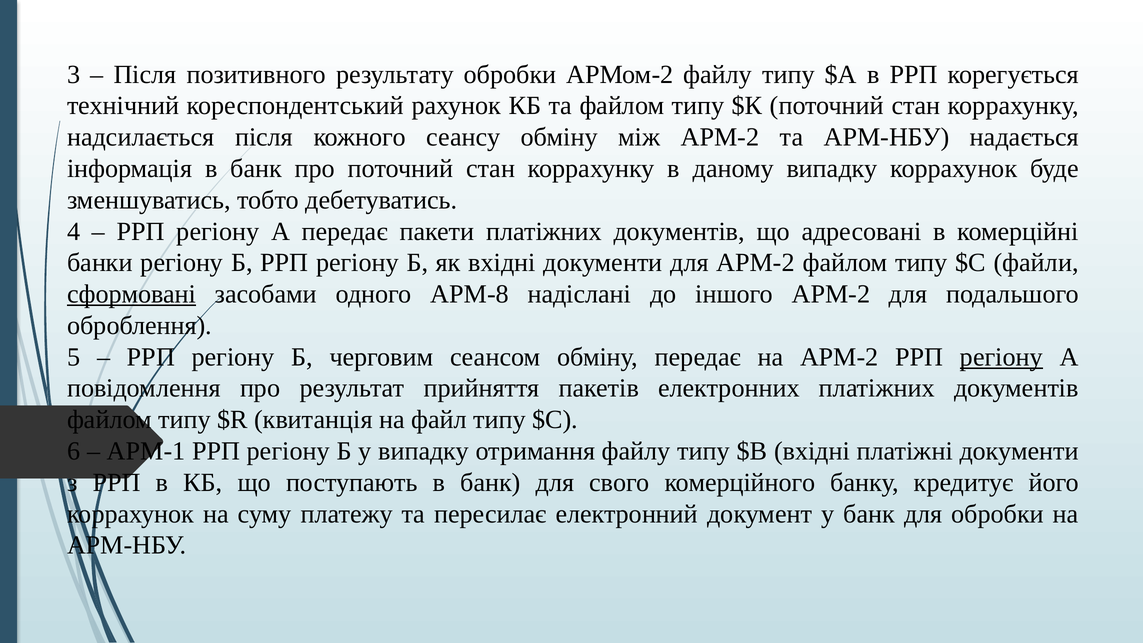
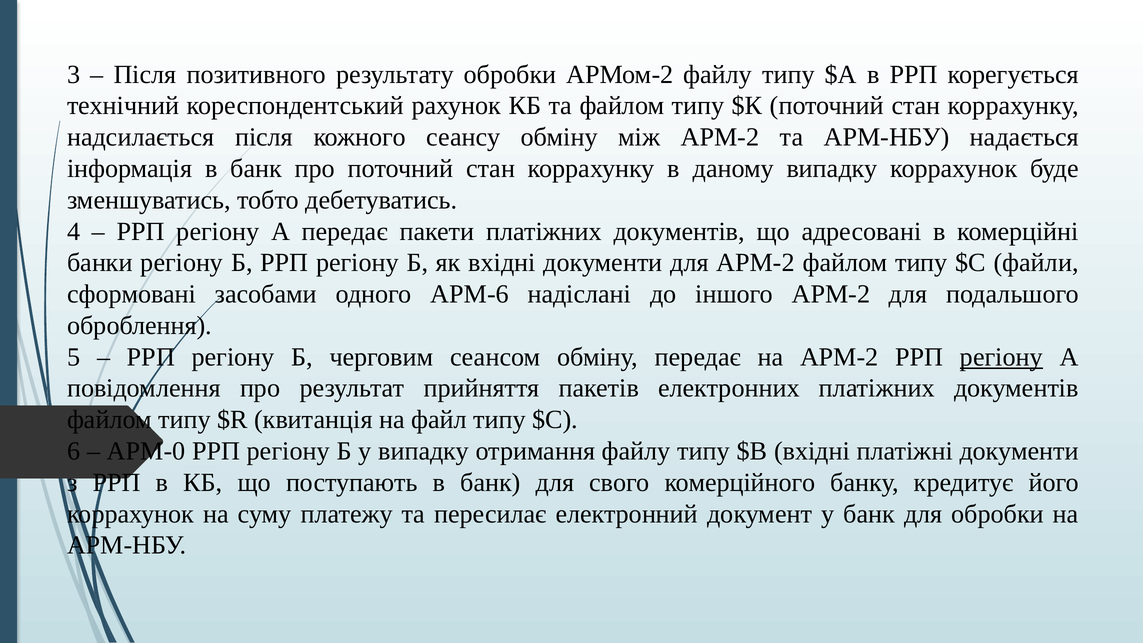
сформовані underline: present -> none
АРМ-8: АРМ-8 -> АРМ-6
АРМ-1: АРМ-1 -> АРМ-0
